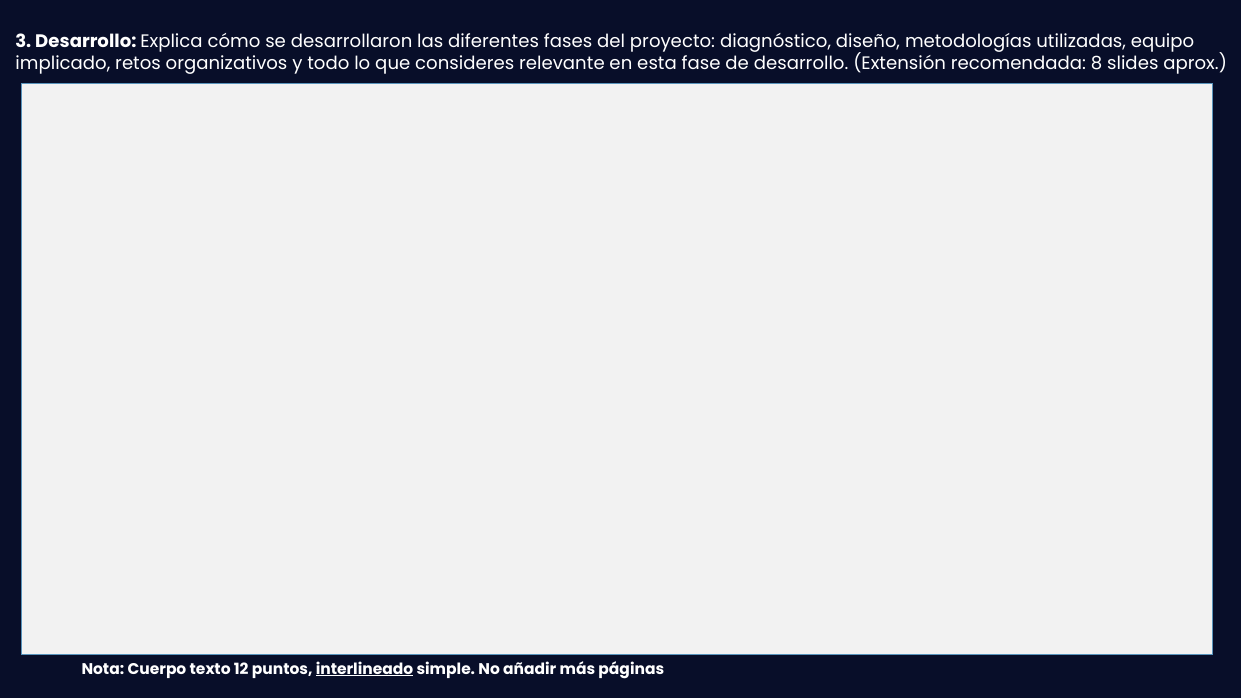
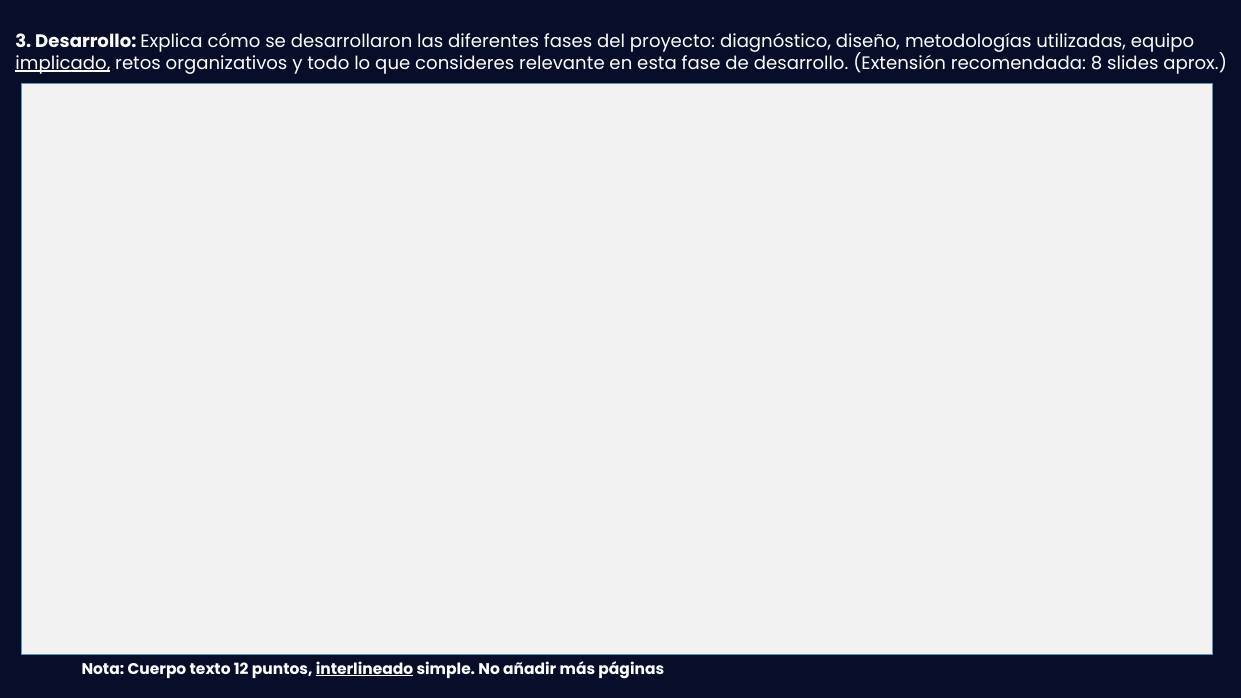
implicado underline: none -> present
